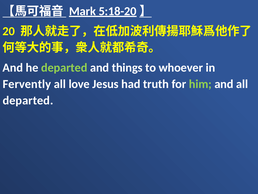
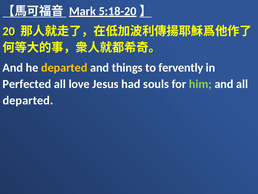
departed at (64, 67) colour: light green -> yellow
whoever: whoever -> fervently
Fervently: Fervently -> Perfected
truth: truth -> souls
